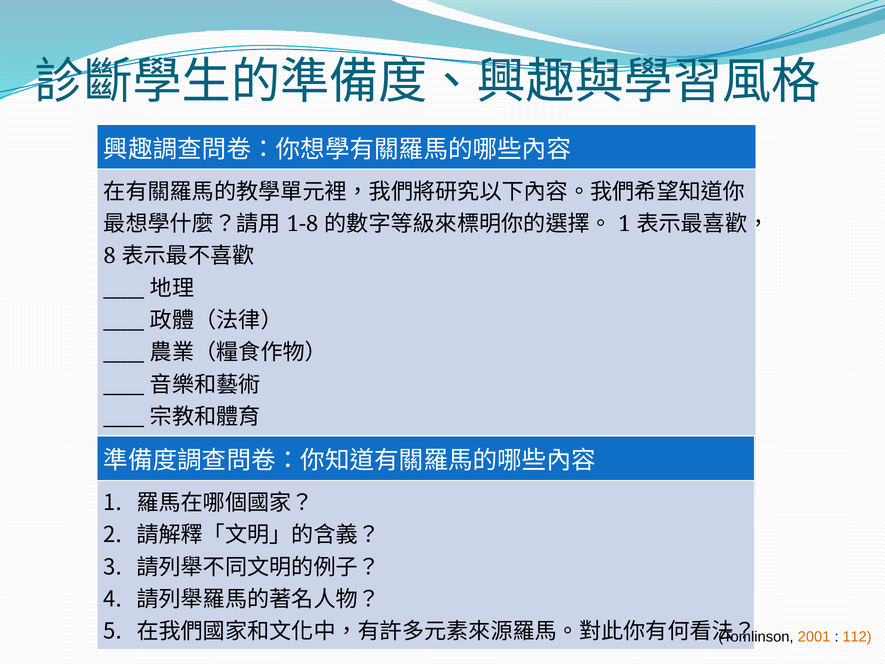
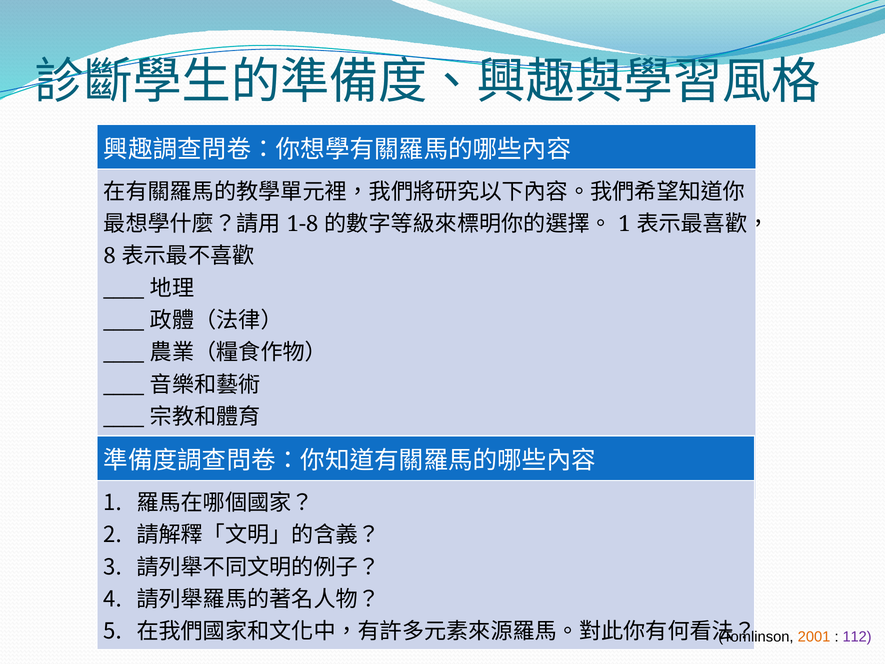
112 colour: orange -> purple
